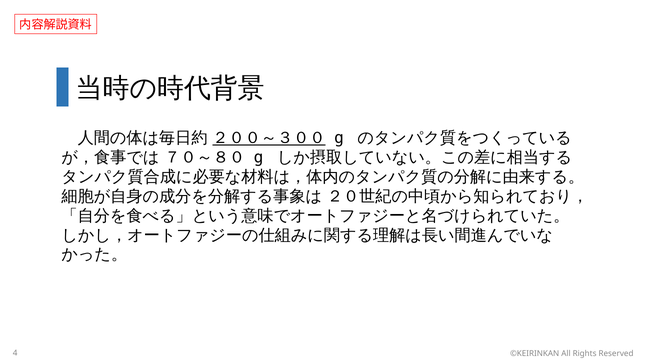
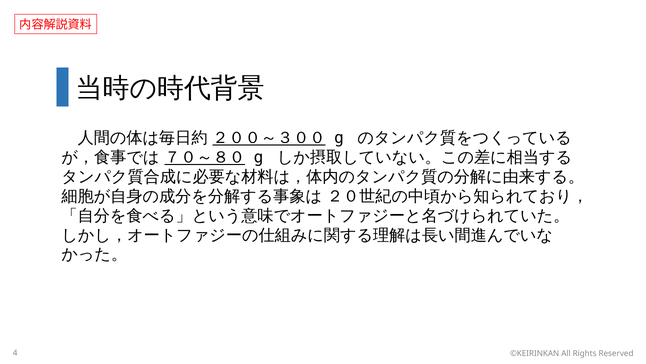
７０～８０ underline: none -> present
